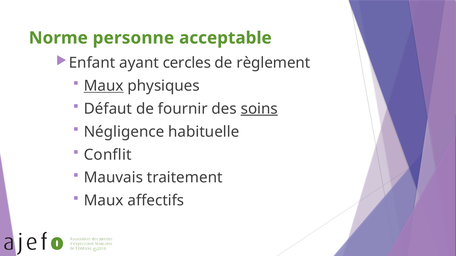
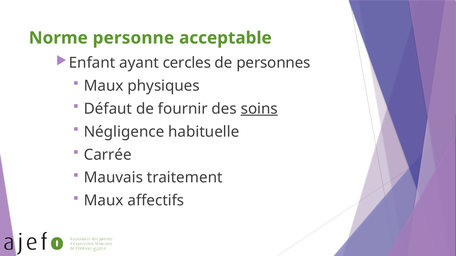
règlement: règlement -> personnes
Maux at (104, 86) underline: present -> none
Conflit: Conflit -> Carrée
